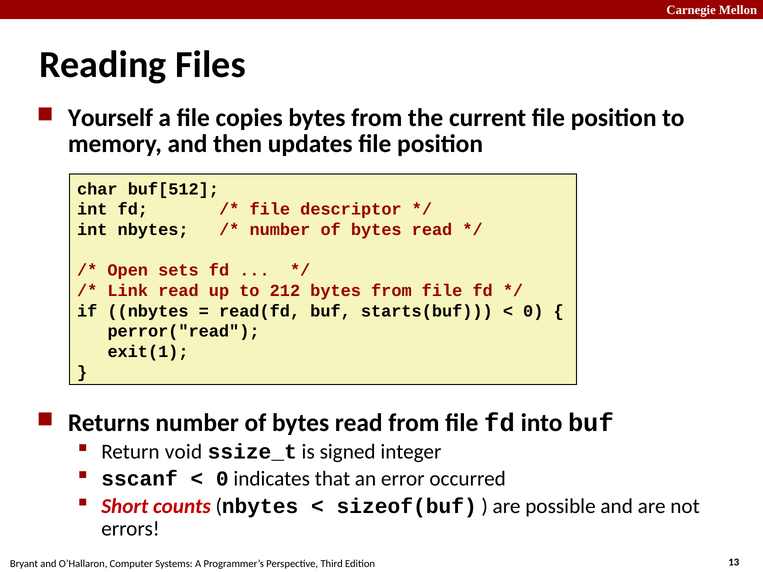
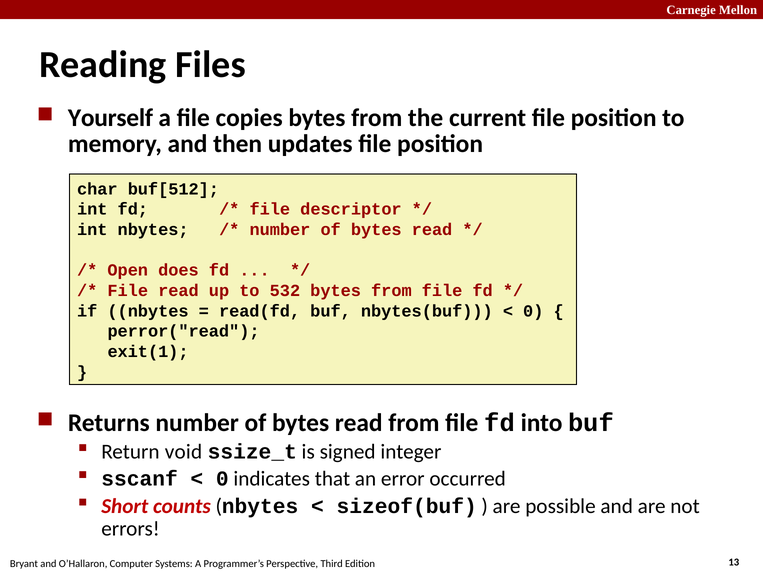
sets: sets -> does
Link at (128, 291): Link -> File
212: 212 -> 532
starts(buf: starts(buf -> nbytes(buf
